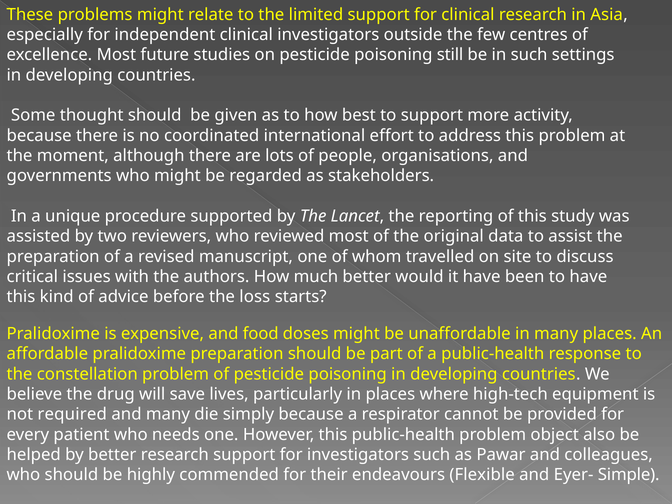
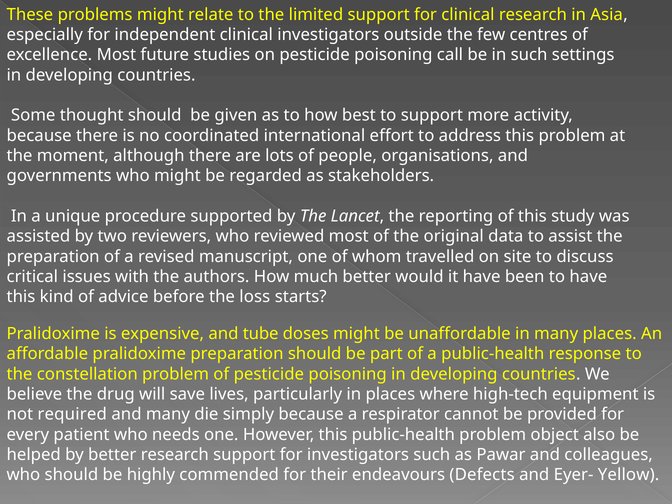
still: still -> call
food: food -> tube
Flexible: Flexible -> Defects
Simple: Simple -> Yellow
